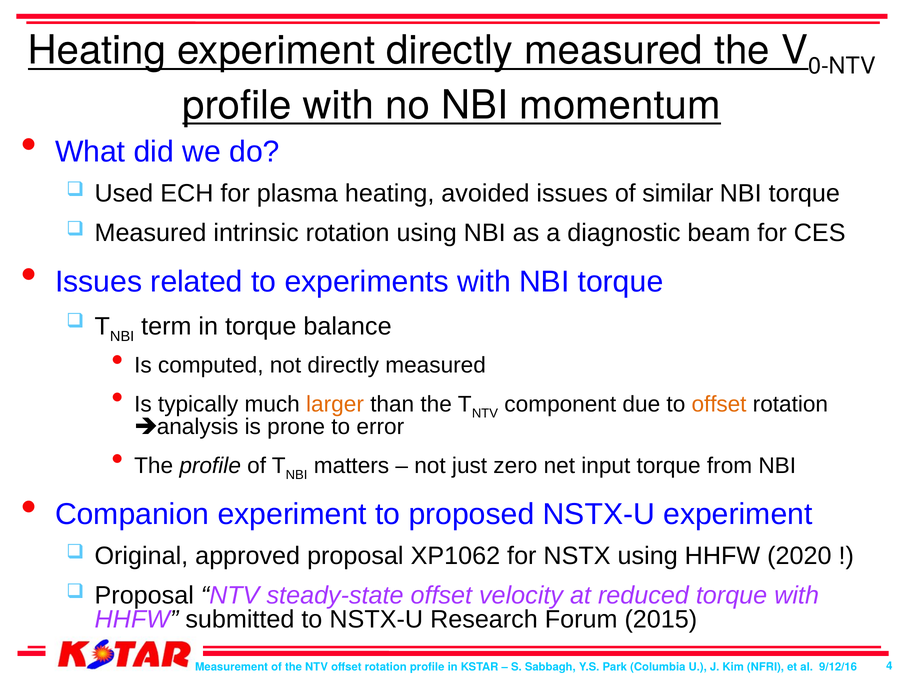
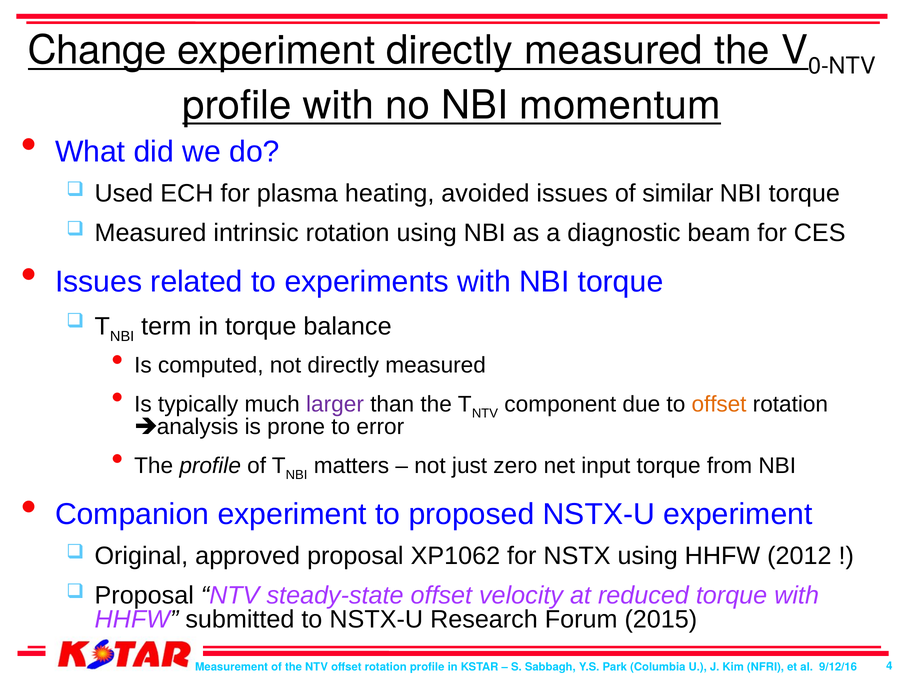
Heating at (97, 50): Heating -> Change
larger colour: orange -> purple
2020: 2020 -> 2012
